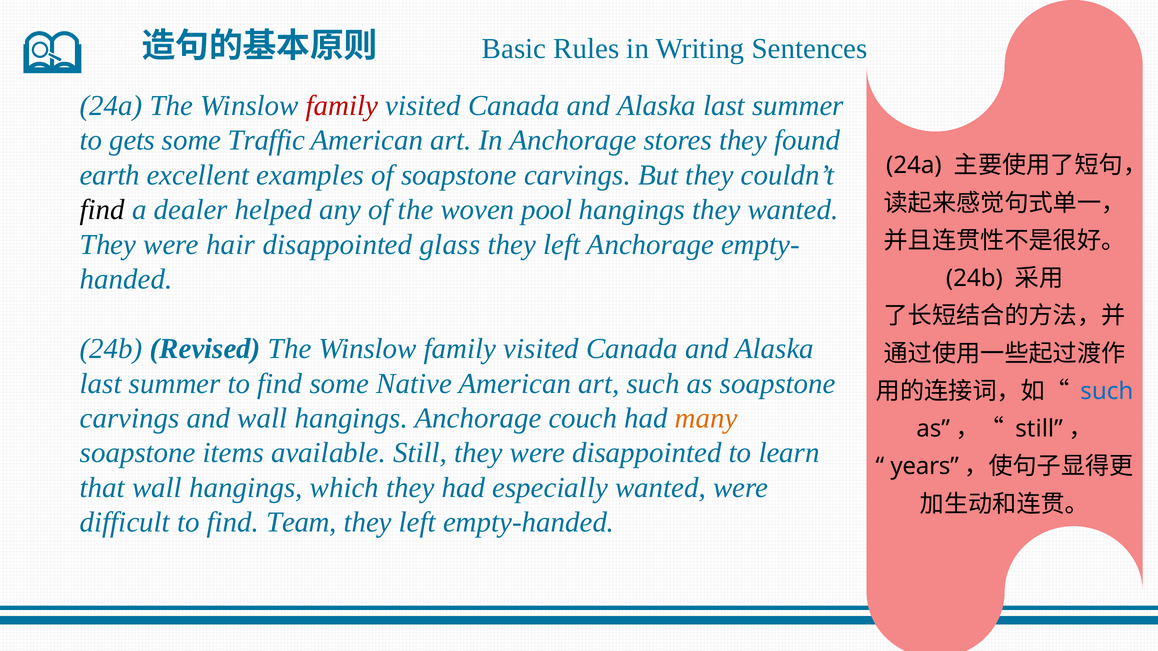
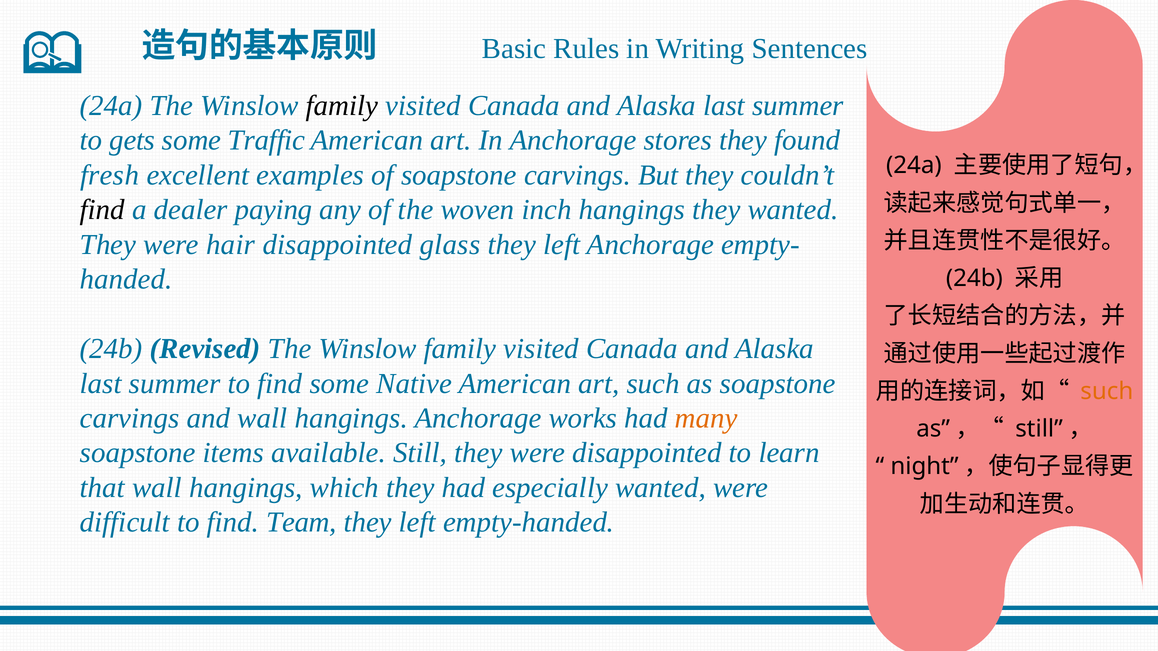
family at (342, 106) colour: red -> black
earth: earth -> fresh
helped: helped -> paying
pool: pool -> inch
such at (1107, 392) colour: blue -> orange
couch: couch -> works
years: years -> night
